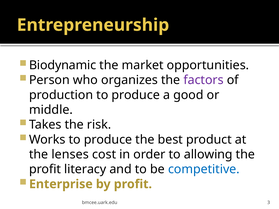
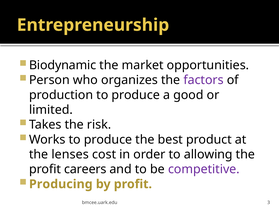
middle: middle -> limited
literacy: literacy -> careers
competitive colour: blue -> purple
Enterprise: Enterprise -> Producing
